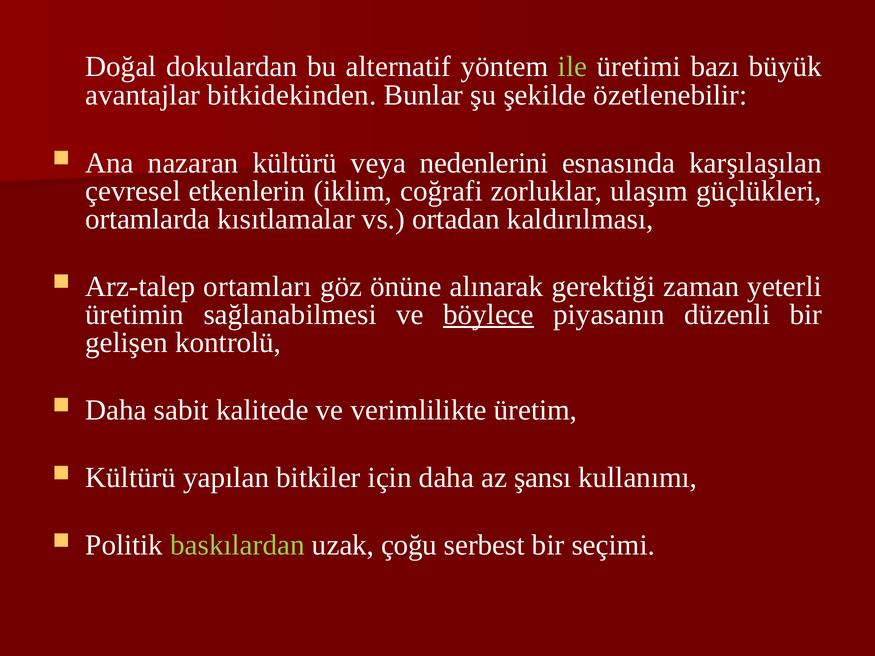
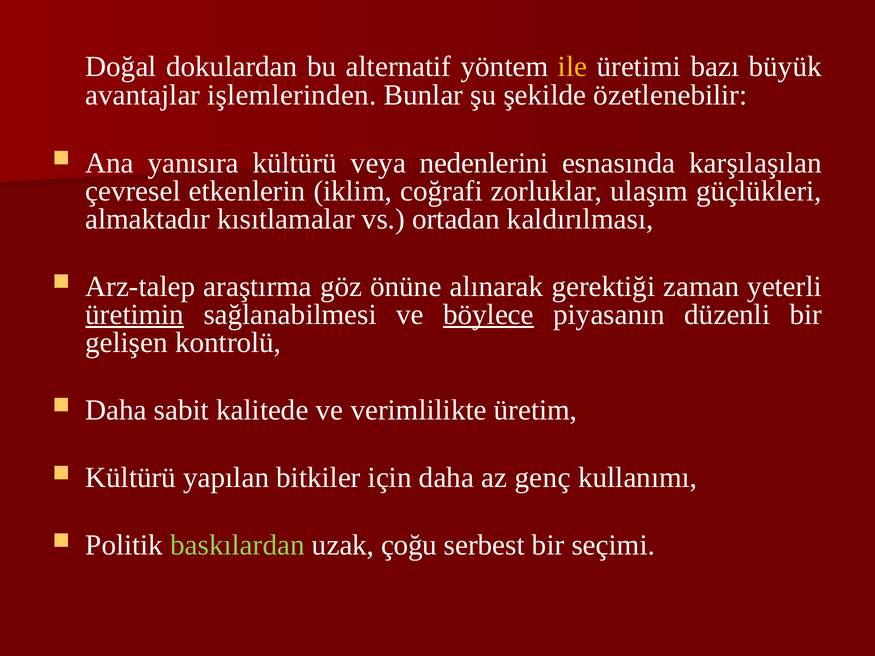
ile colour: light green -> yellow
bitkidekinden: bitkidekinden -> işlemlerinden
nazaran: nazaran -> yanısıra
ortamlarda: ortamlarda -> almaktadır
ortamları: ortamları -> araştırma
üretimin underline: none -> present
şansı: şansı -> genç
